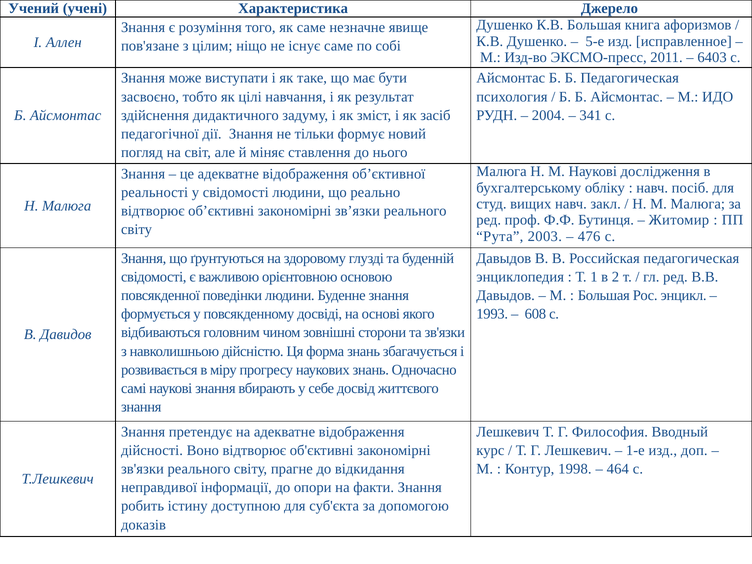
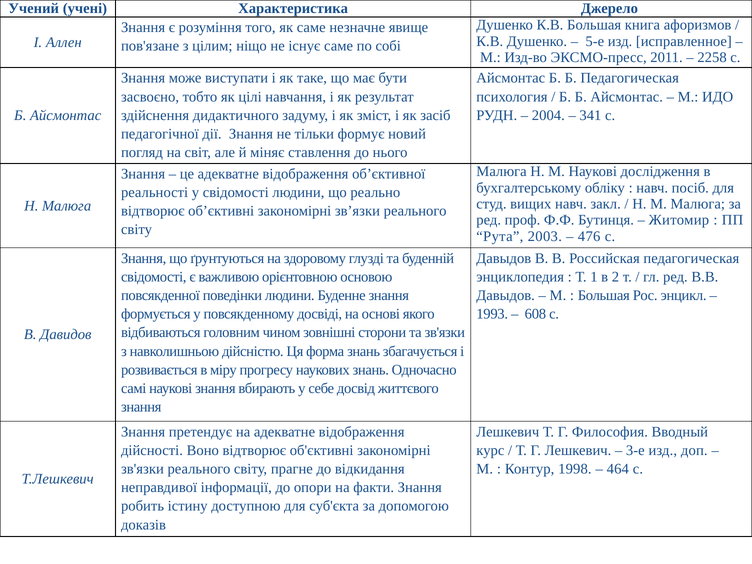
6403: 6403 -> 2258
1-е: 1-е -> 3-е
